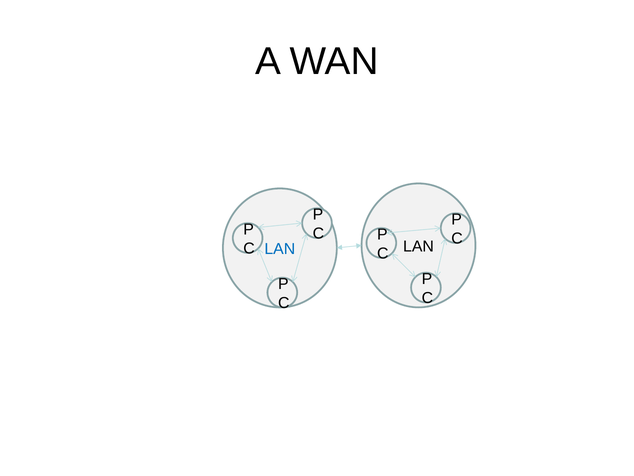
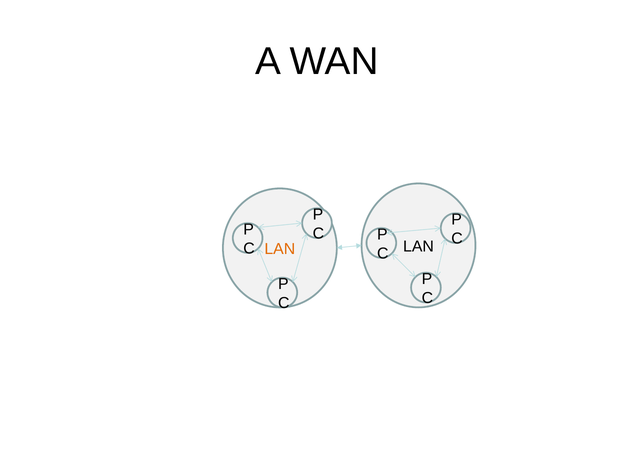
LAN at (280, 249) colour: blue -> orange
